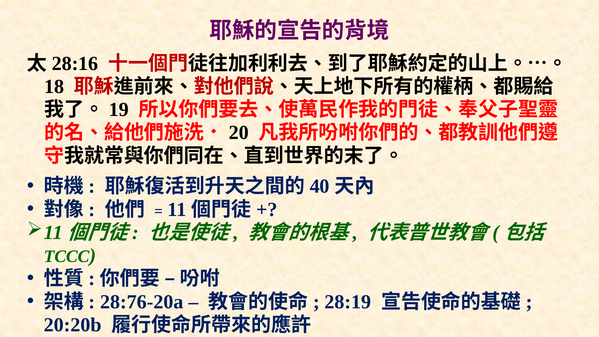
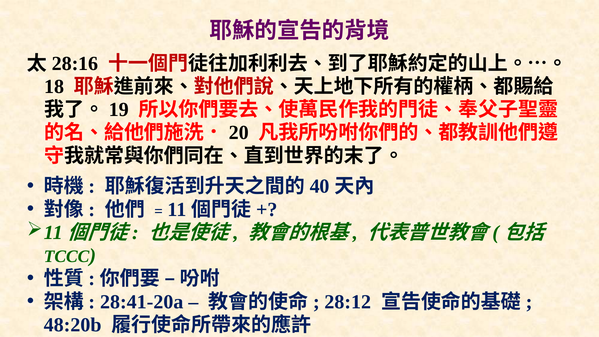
28:76-20a: 28:76-20a -> 28:41-20a
28:19: 28:19 -> 28:12
20:20b: 20:20b -> 48:20b
